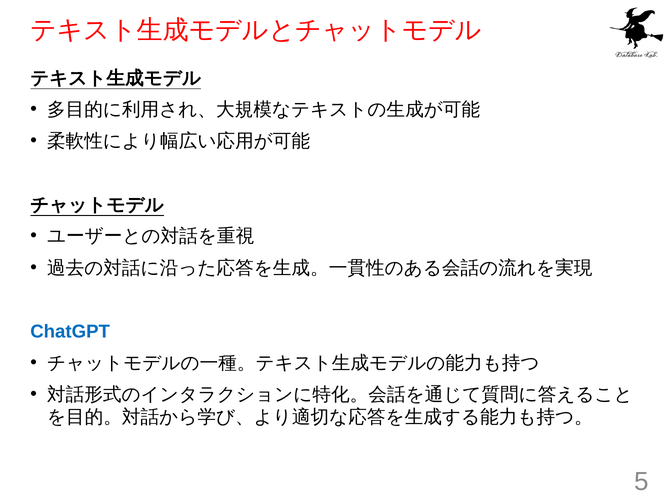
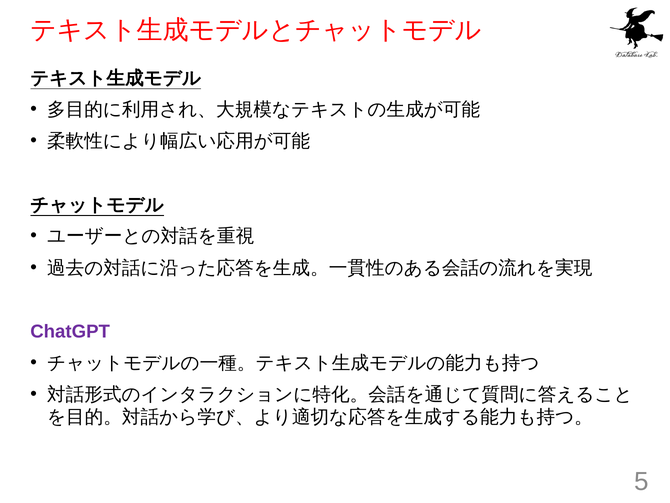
ChatGPT colour: blue -> purple
